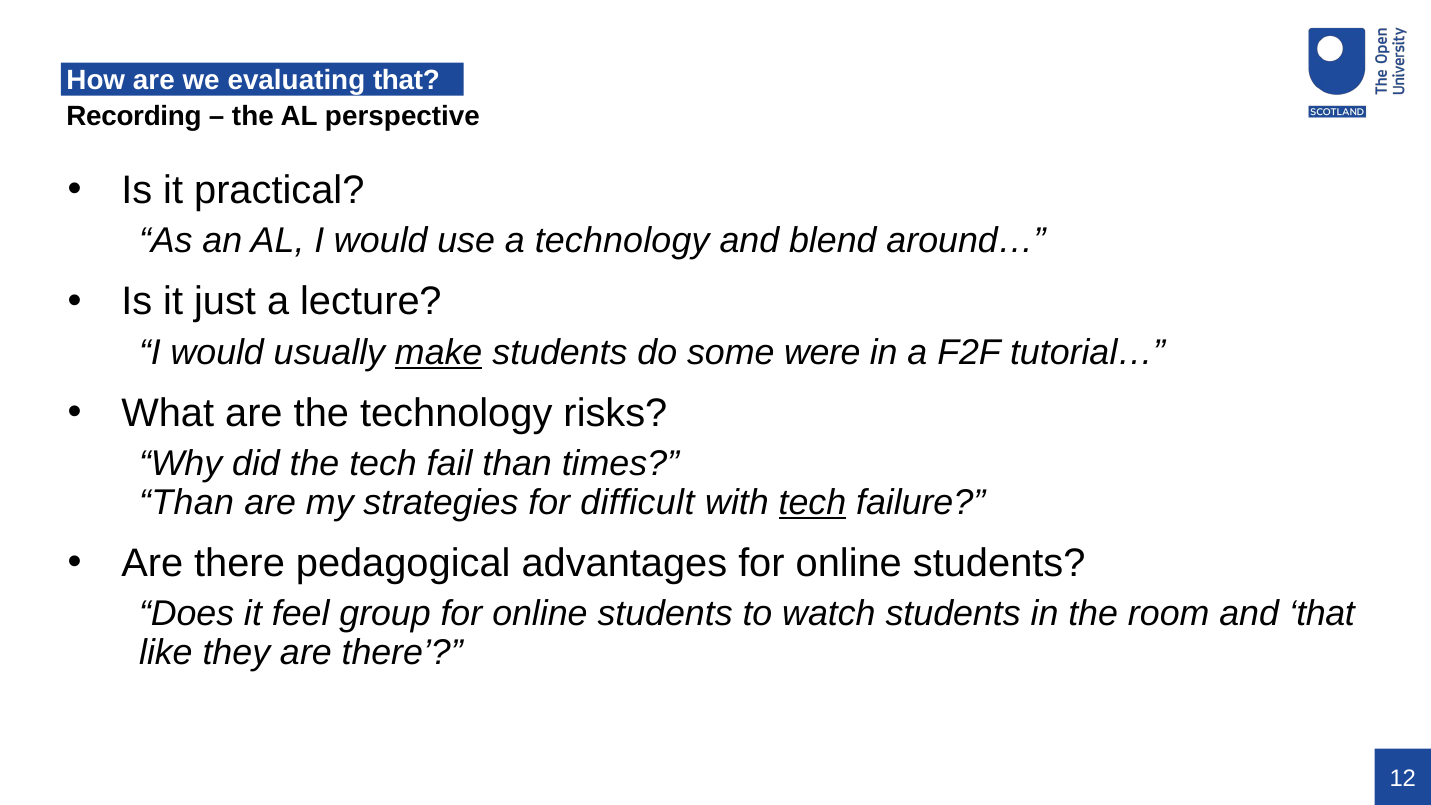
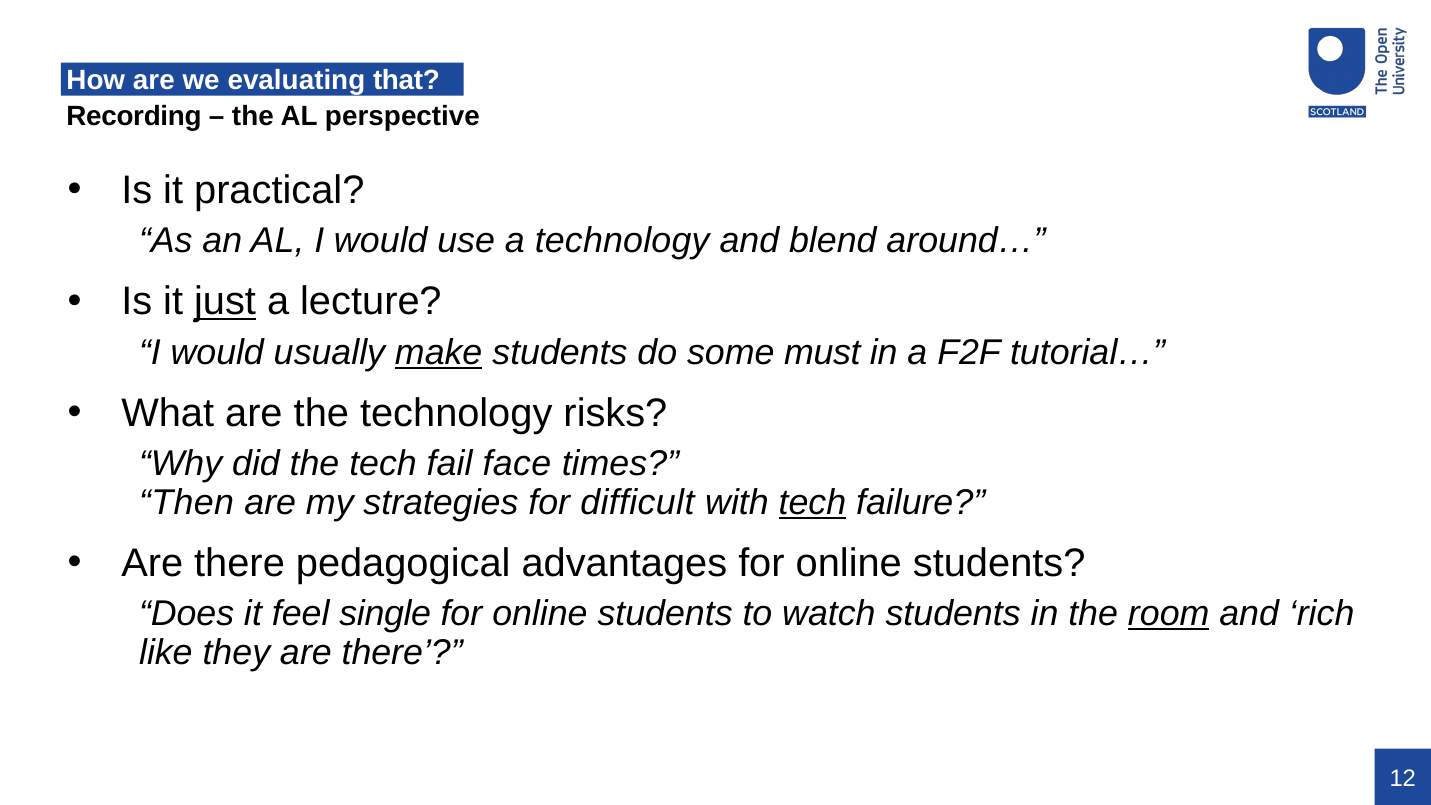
just underline: none -> present
were: were -> must
fail than: than -> face
Than at (187, 502): Than -> Then
group: group -> single
room underline: none -> present
and that: that -> rich
